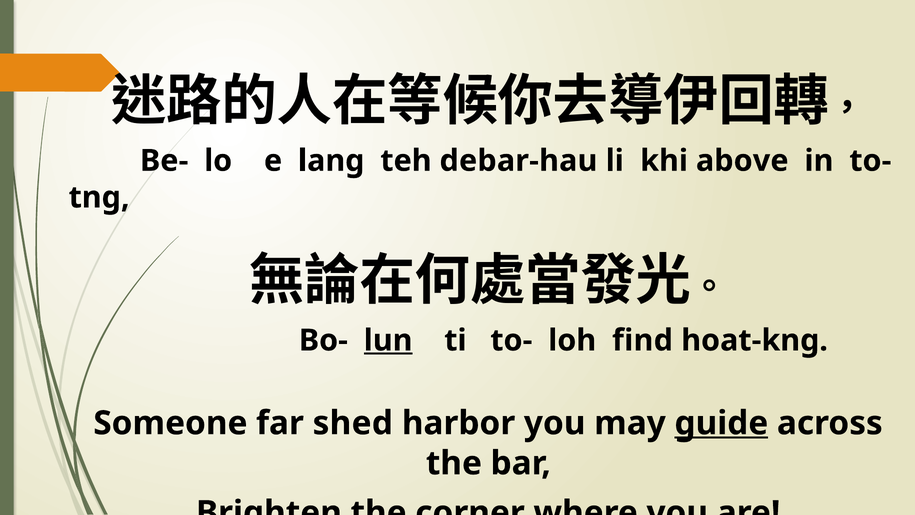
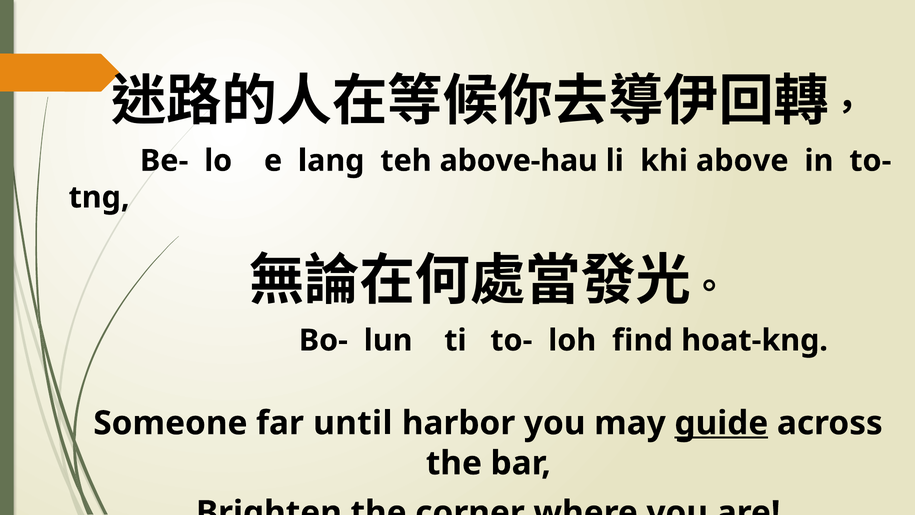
debar-hau: debar-hau -> above-hau
lun underline: present -> none
shed: shed -> until
